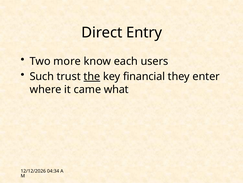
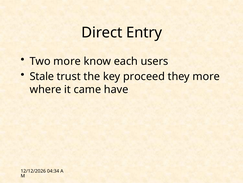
Such: Such -> Stale
the underline: present -> none
financial: financial -> proceed
they enter: enter -> more
what: what -> have
